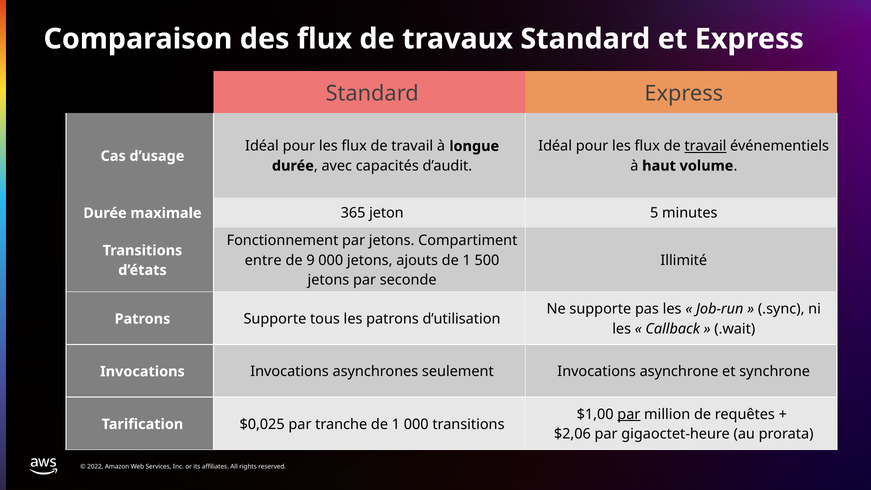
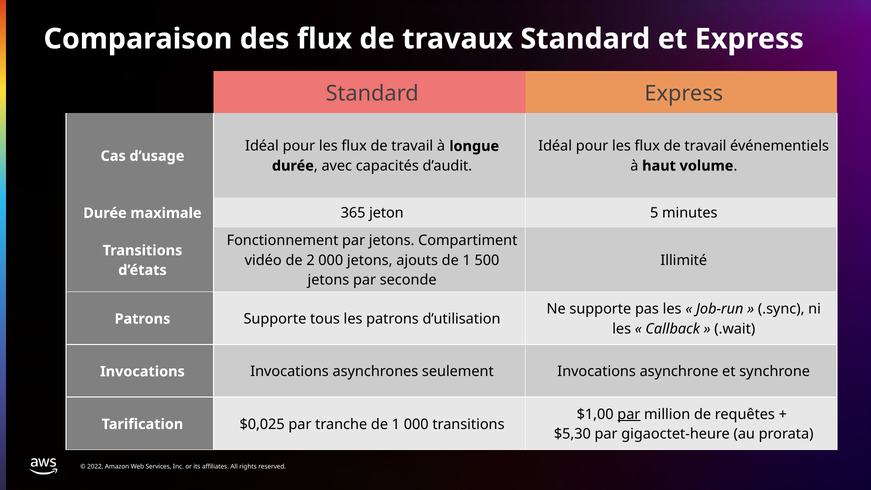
travail at (705, 146) underline: present -> none
entre: entre -> vidéo
9: 9 -> 2
$2,06: $2,06 -> $5,30
